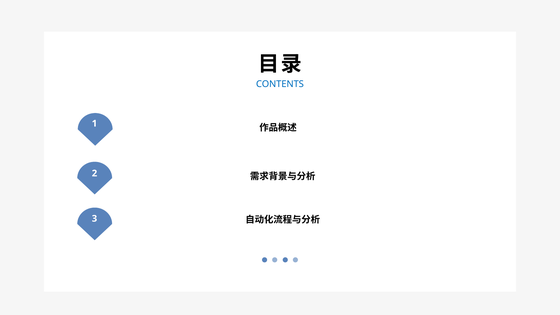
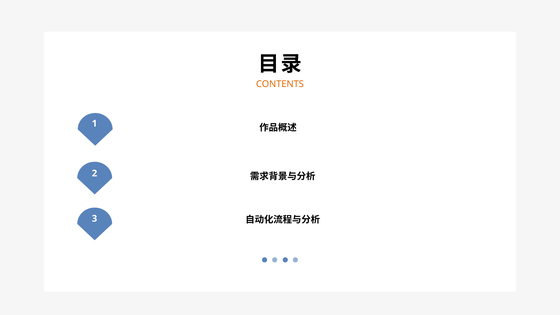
CONTENTS colour: blue -> orange
